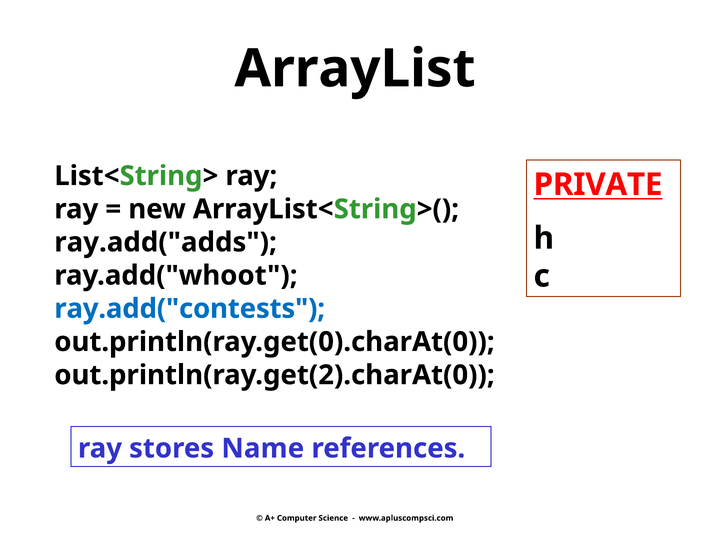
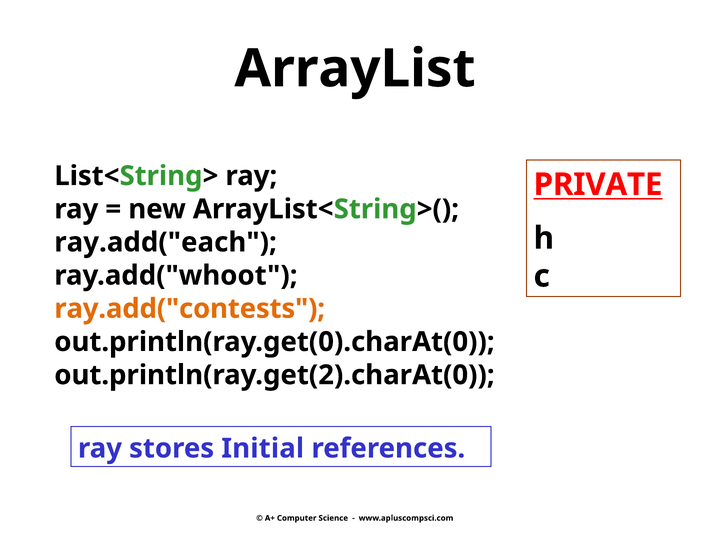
ray.add("adds: ray.add("adds -> ray.add("each
ray.add("contests colour: blue -> orange
Name: Name -> Initial
